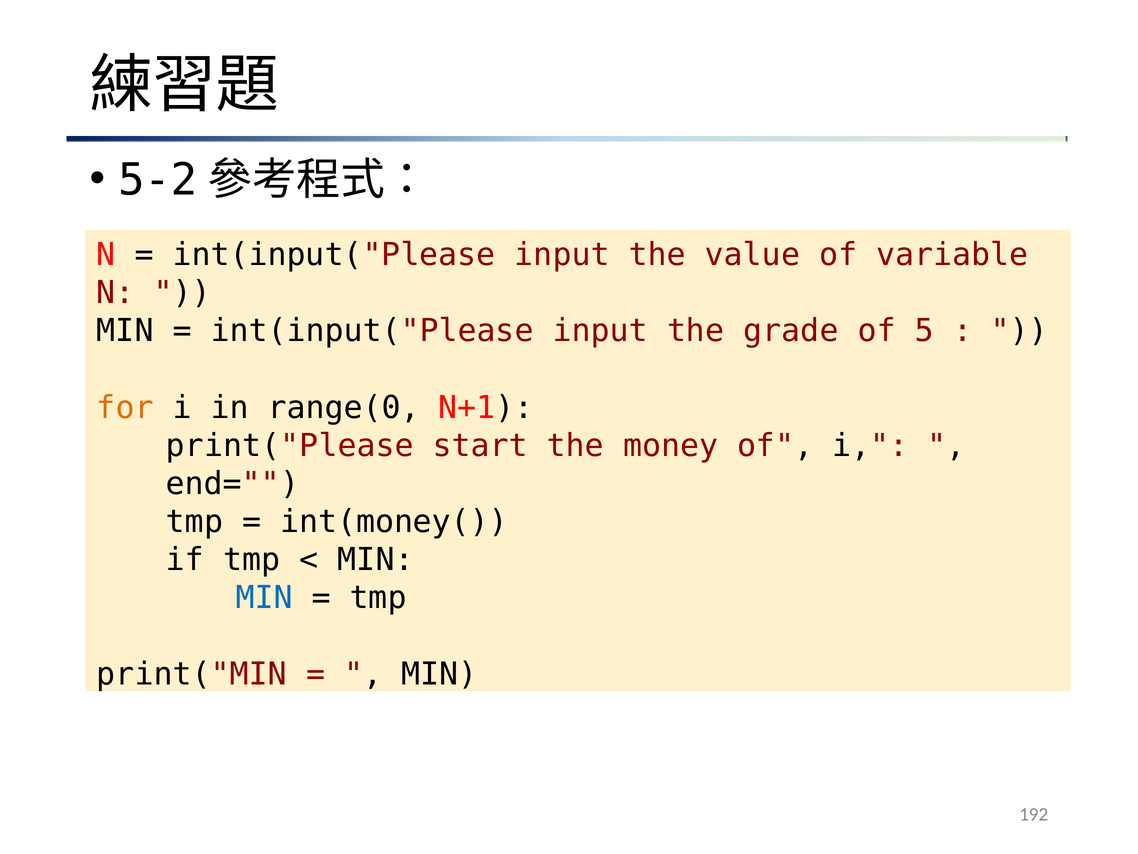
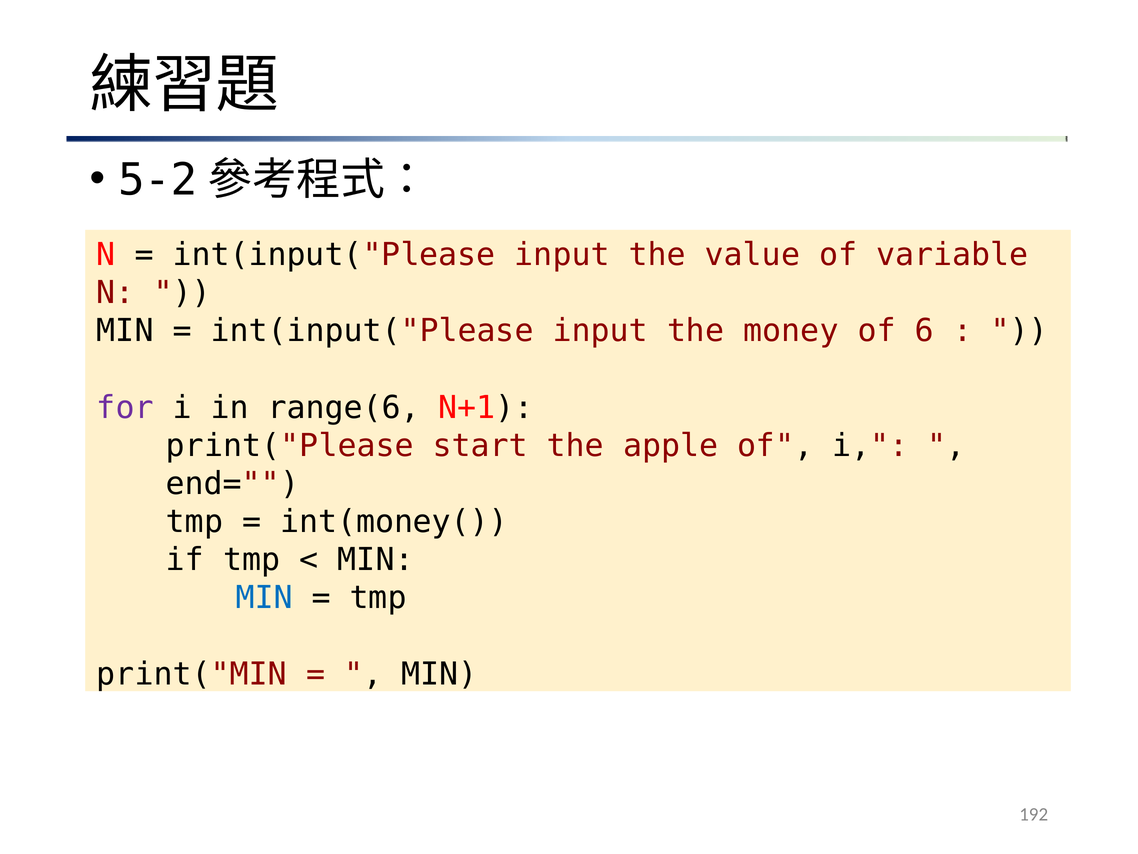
grade: grade -> money
5: 5 -> 6
for colour: orange -> purple
range(0: range(0 -> range(6
money: money -> apple
